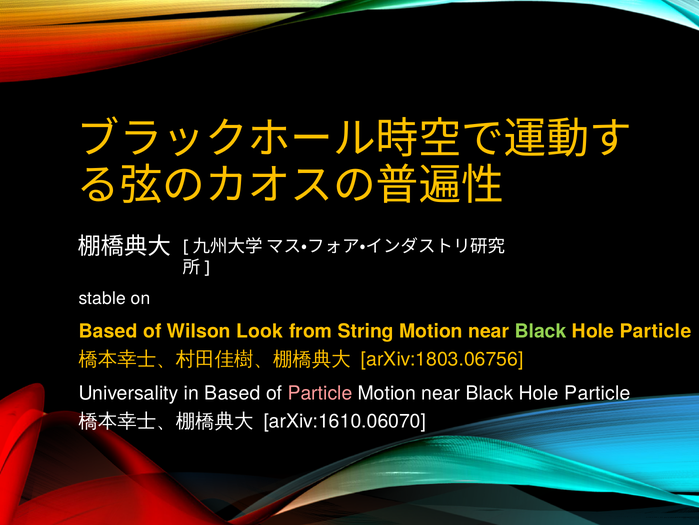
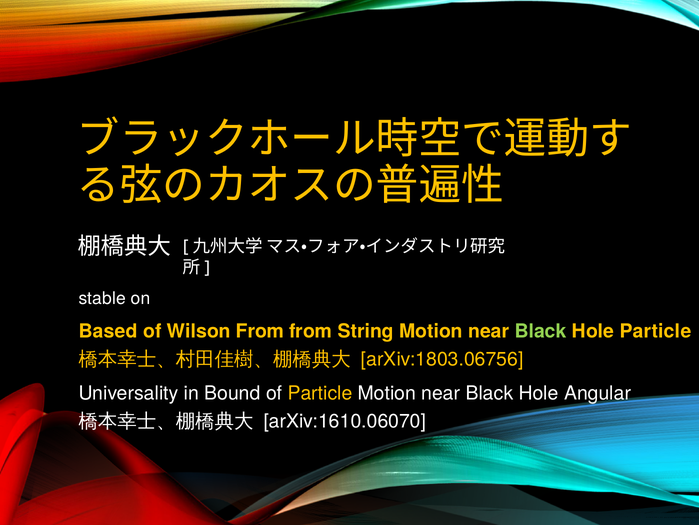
Wilson Look: Look -> From
in Based: Based -> Bound
Particle at (320, 393) colour: pink -> yellow
Particle at (597, 393): Particle -> Angular
